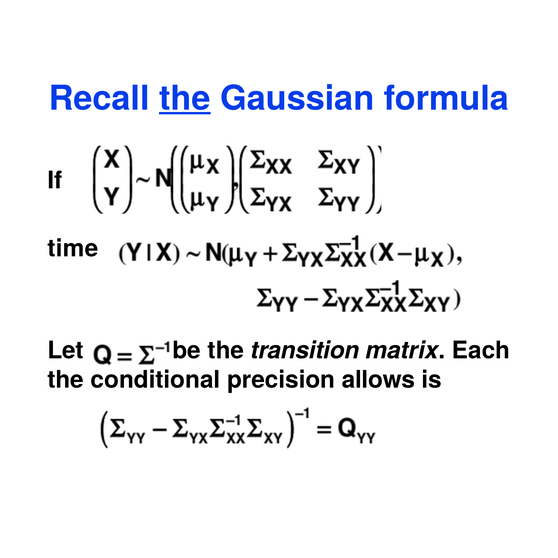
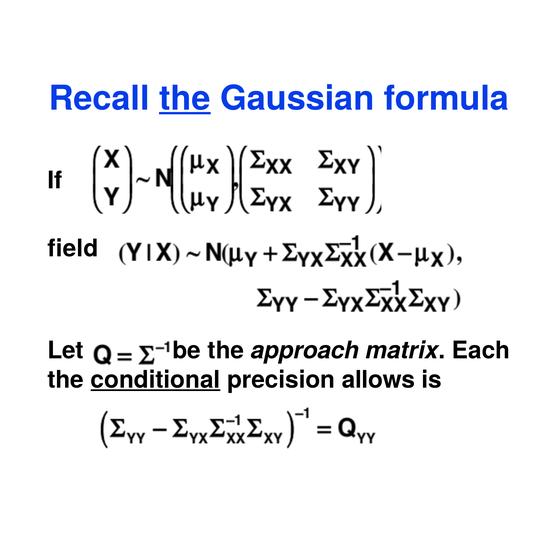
time: time -> field
transition: transition -> approach
conditional underline: none -> present
